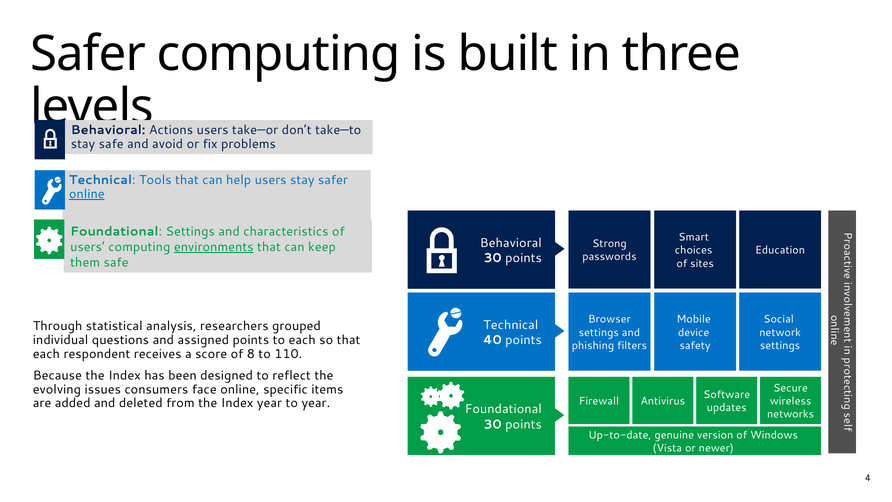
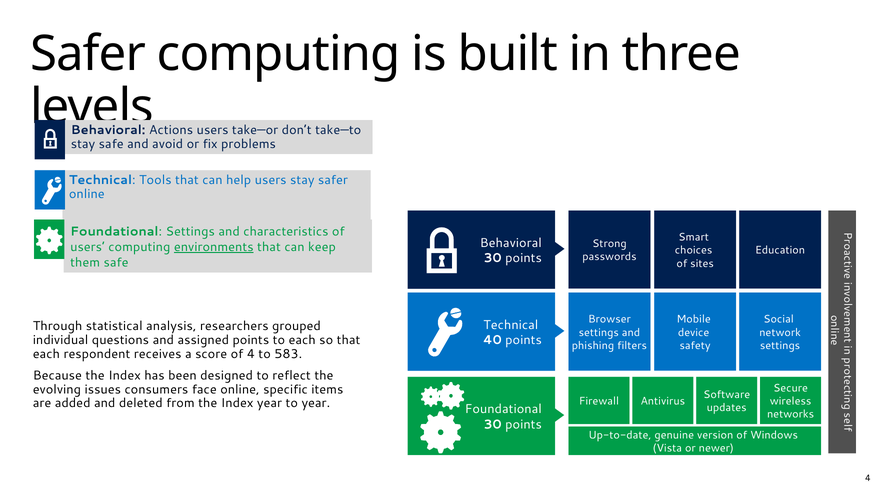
online at (87, 194) underline: present -> none
of 8: 8 -> 4
110: 110 -> 583
